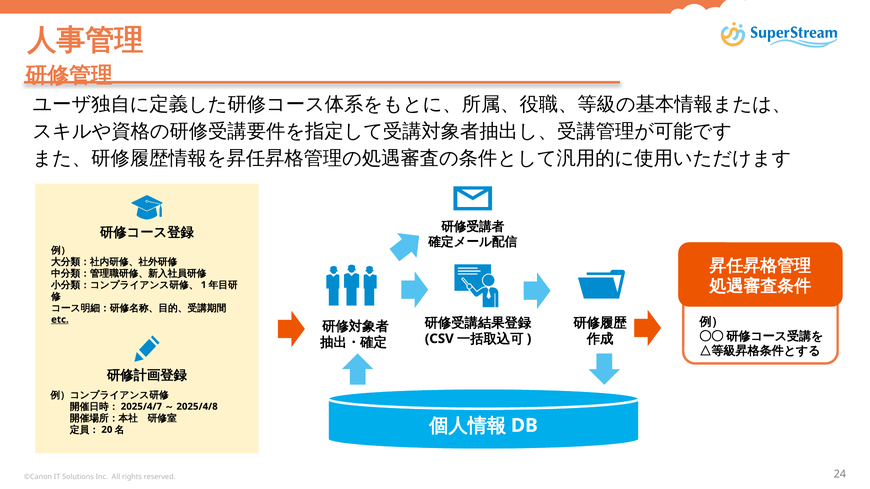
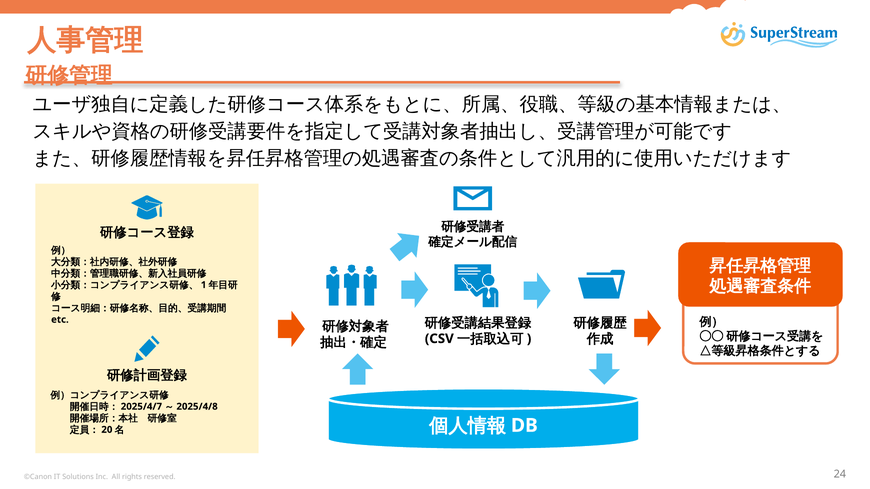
etc underline: present -> none
